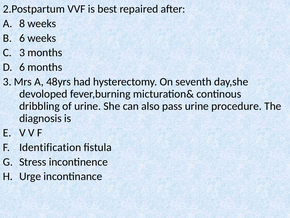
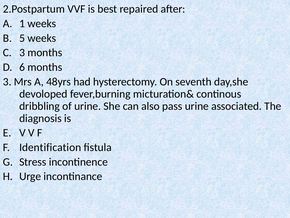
8: 8 -> 1
6 at (22, 38): 6 -> 5
procedure: procedure -> associated
